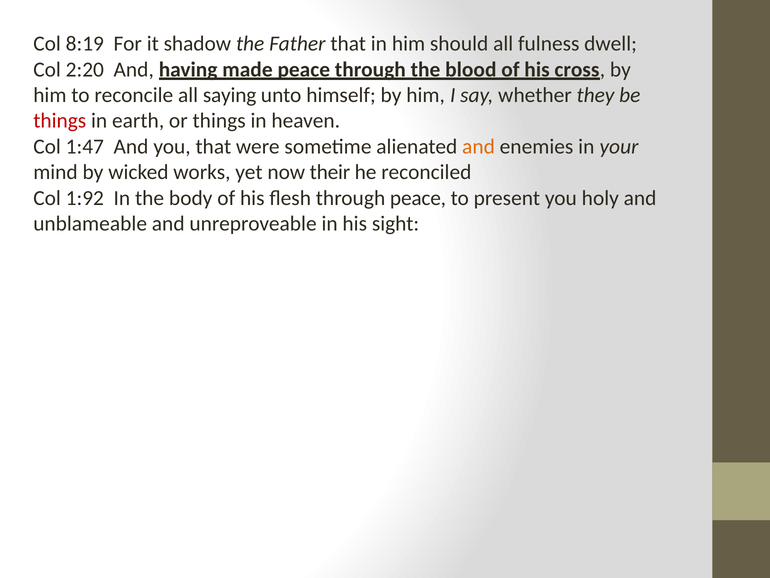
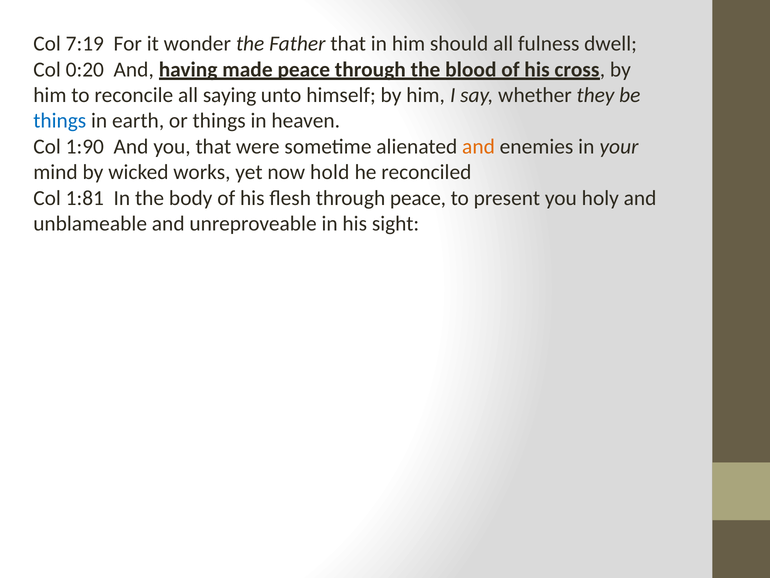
8:19: 8:19 -> 7:19
shadow: shadow -> wonder
2:20: 2:20 -> 0:20
things at (60, 121) colour: red -> blue
1:47: 1:47 -> 1:90
their: their -> hold
1:92: 1:92 -> 1:81
